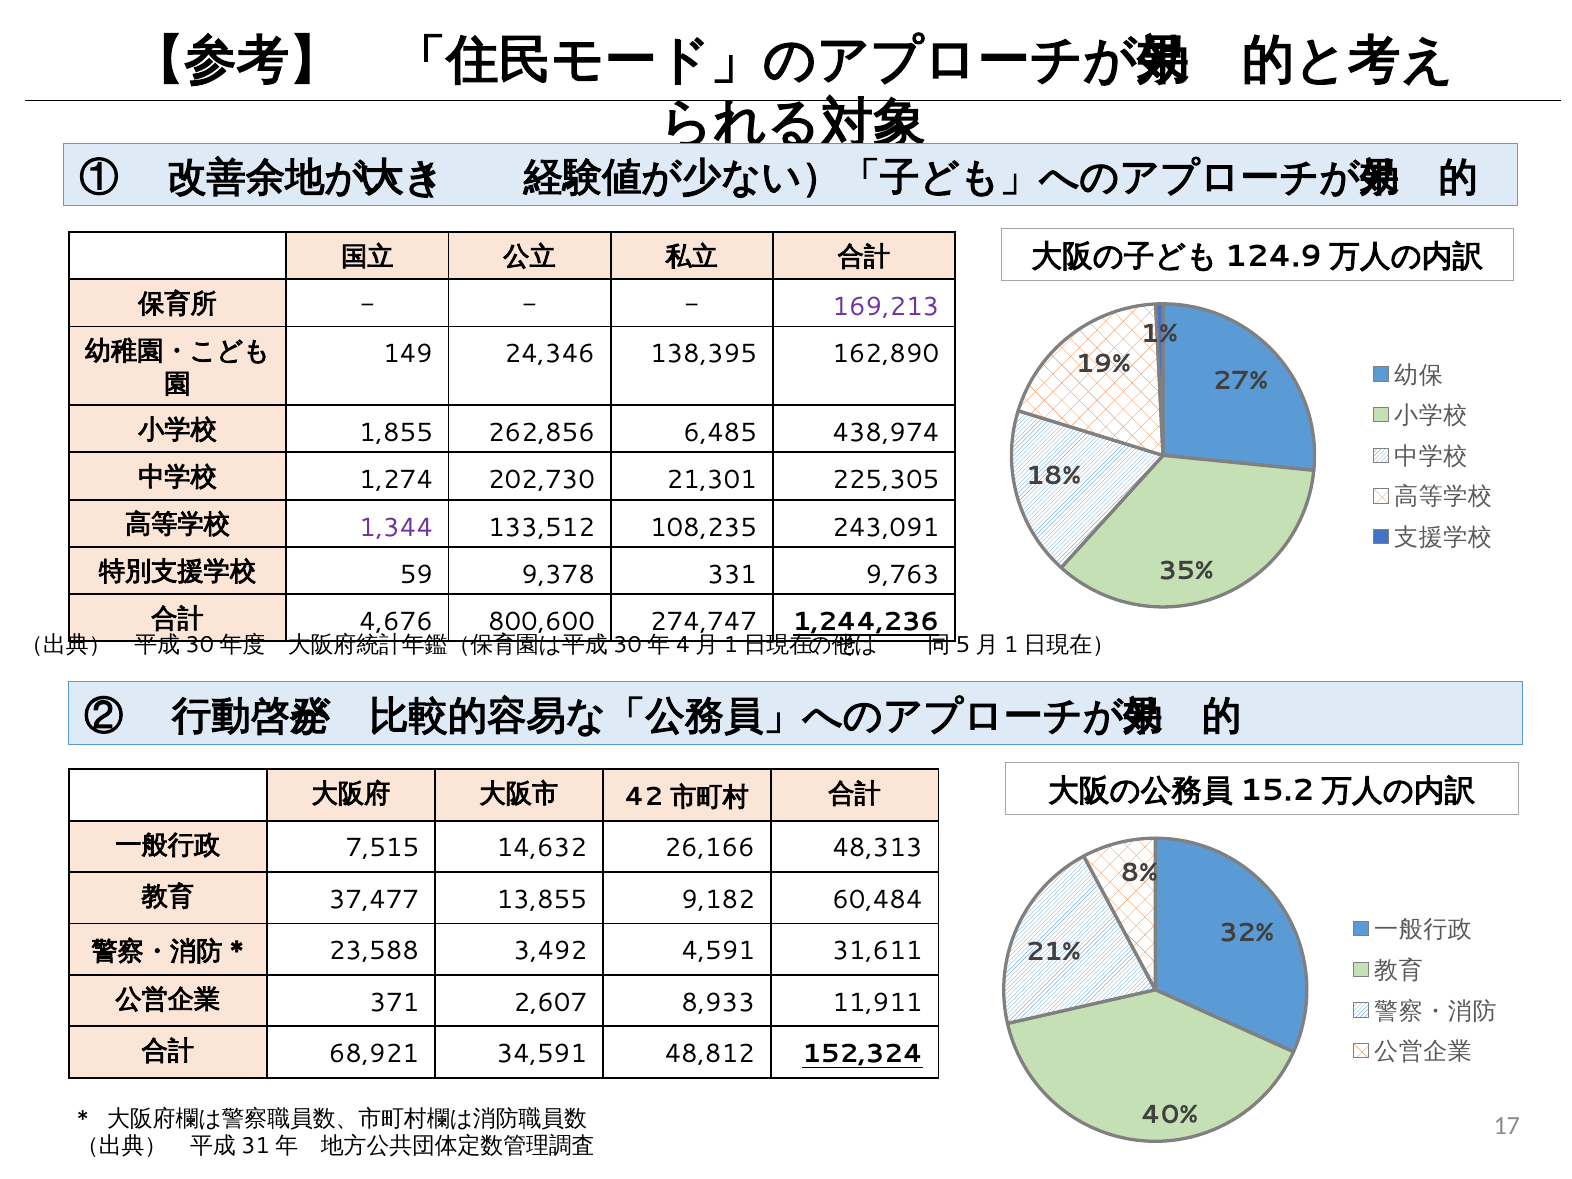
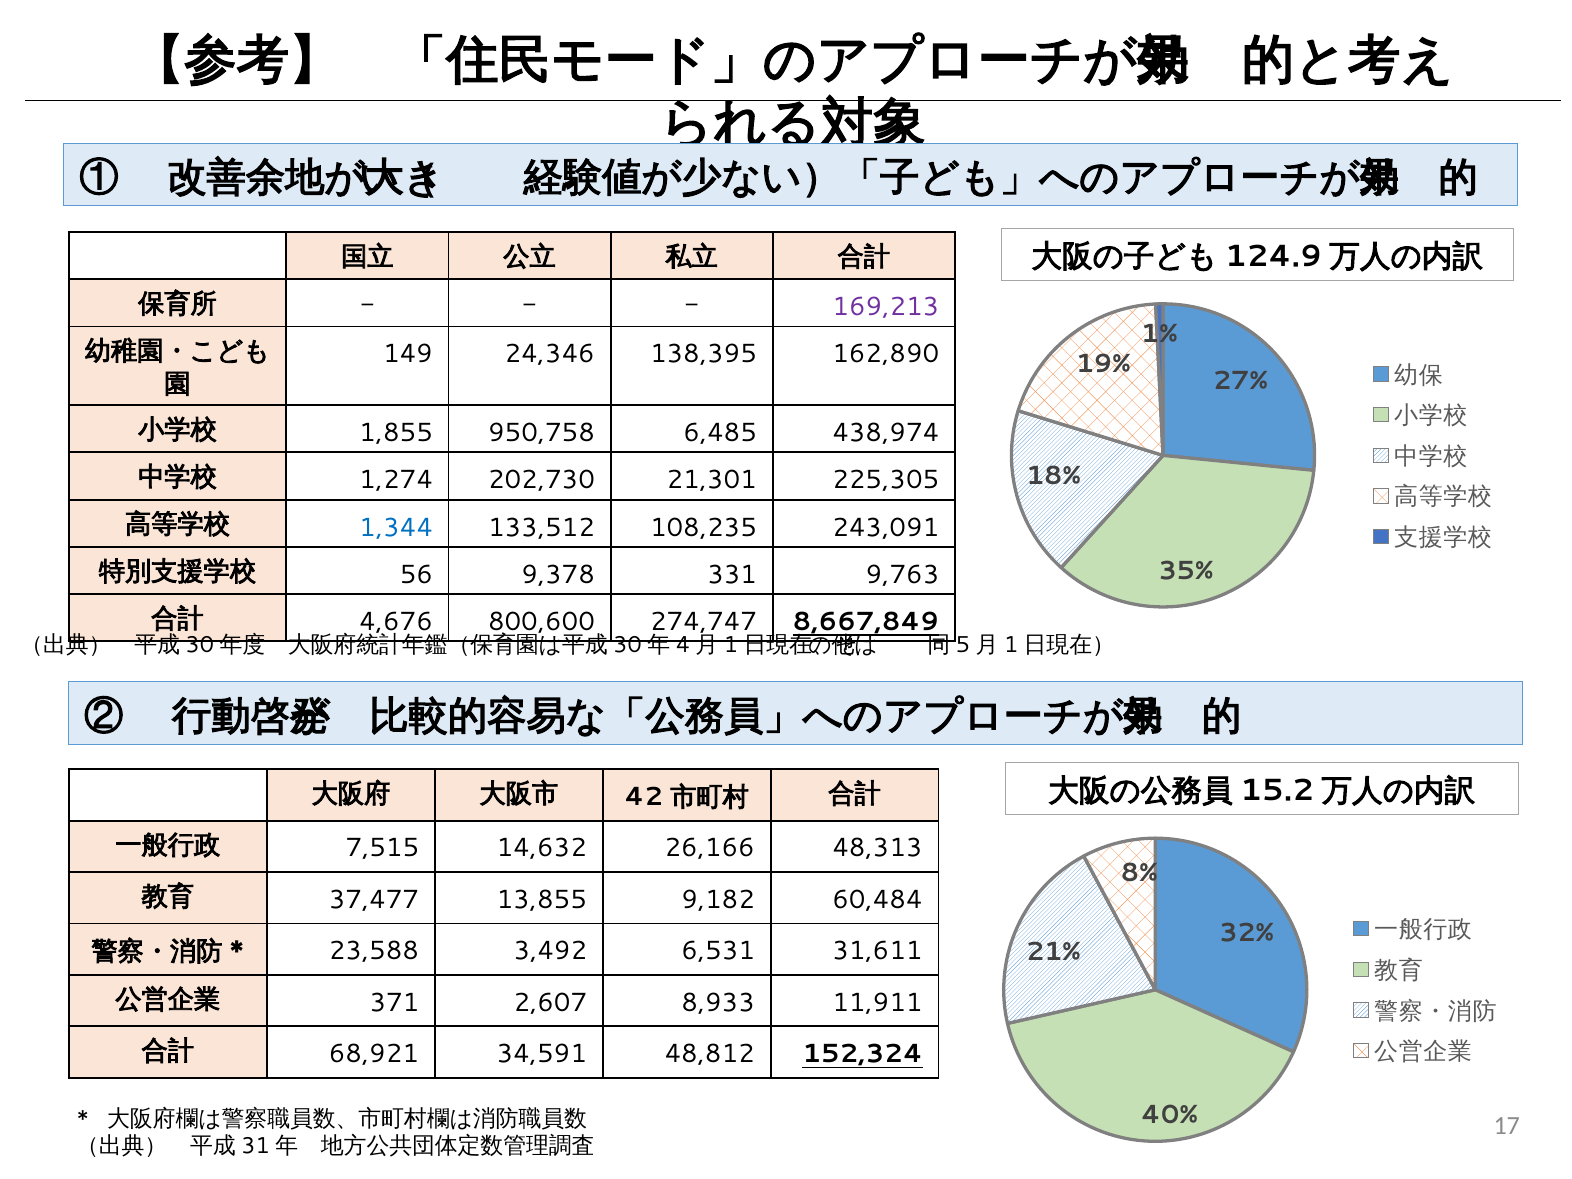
262,856: 262,856 -> 950,758
1,344 colour: purple -> blue
59: 59 -> 56
1,244,236: 1,244,236 -> 8,667,849
4,591: 4,591 -> 6,531
